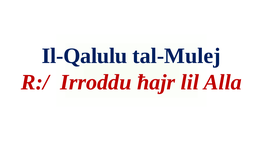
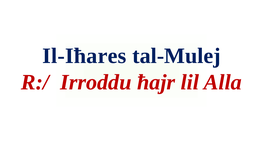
Il-Qalulu: Il-Qalulu -> Il-Iħares
